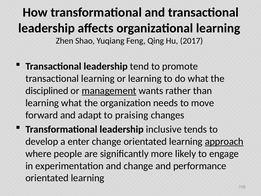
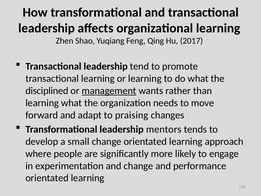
inclusive: inclusive -> mentors
enter: enter -> small
approach underline: present -> none
